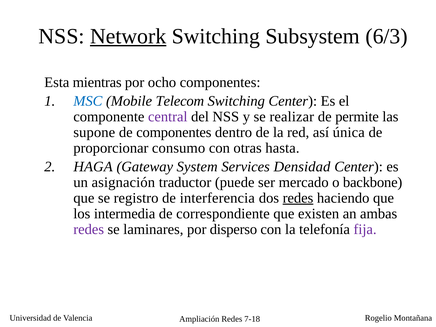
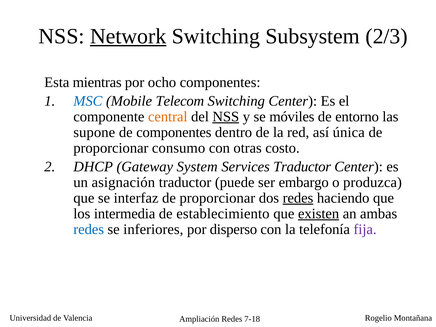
6/3: 6/3 -> 2/3
central colour: purple -> orange
NSS at (226, 117) underline: none -> present
realizar: realizar -> móviles
permite: permite -> entorno
hasta: hasta -> costo
HAGA: HAGA -> DHCP
Services Densidad: Densidad -> Traductor
mercado: mercado -> embargo
backbone: backbone -> produzca
registro: registro -> interfaz
interferencia at (217, 198): interferencia -> proporcionar
correspondiente: correspondiente -> establecimiento
existen underline: none -> present
redes at (89, 229) colour: purple -> blue
laminares: laminares -> inferiores
